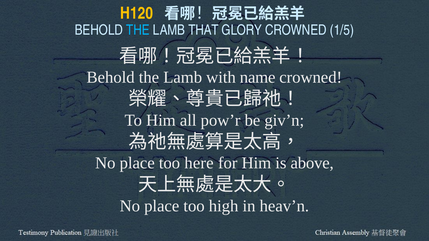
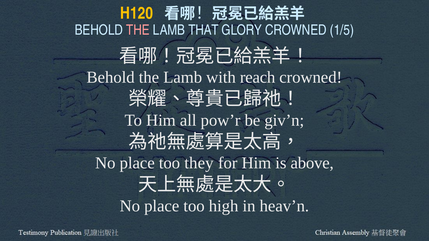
THE at (138, 30) colour: light blue -> pink
name: name -> reach
here: here -> they
